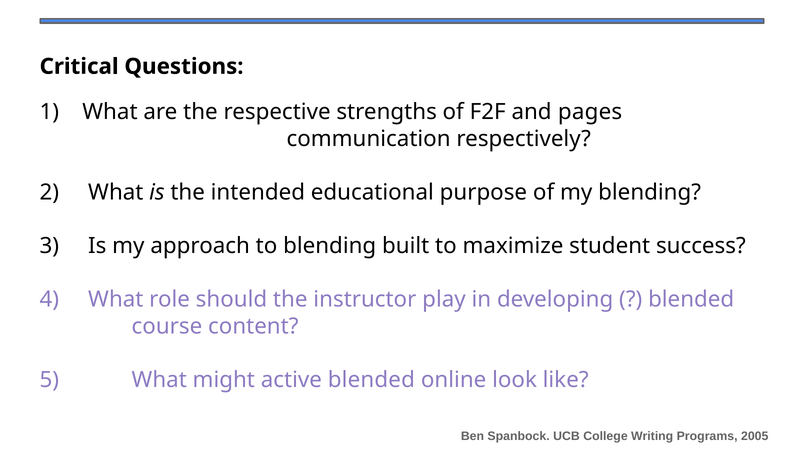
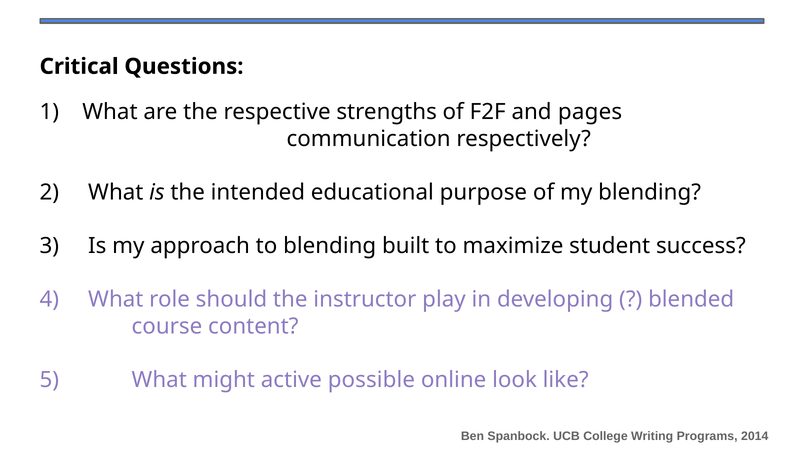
active blended: blended -> possible
2005: 2005 -> 2014
